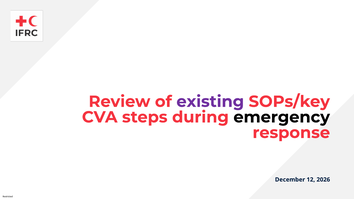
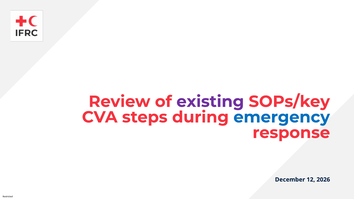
emergency colour: black -> blue
